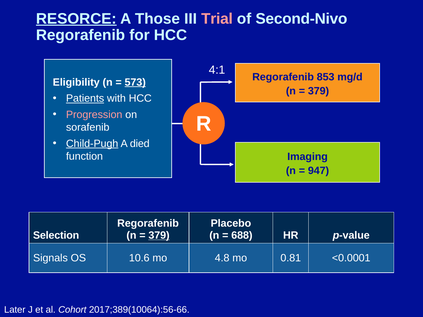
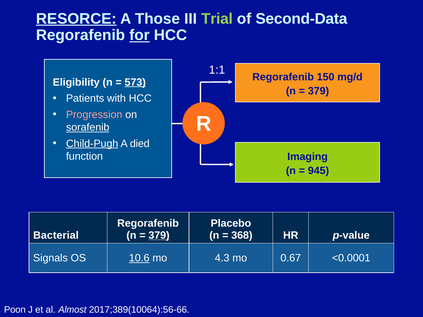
Trial colour: pink -> light green
Second-Nivo: Second-Nivo -> Second-Data
for underline: none -> present
4:1: 4:1 -> 1:1
853: 853 -> 150
Patients underline: present -> none
sorafenib underline: none -> present
947: 947 -> 945
Selection: Selection -> Bacterial
688: 688 -> 368
10.6 underline: none -> present
4.8: 4.8 -> 4.3
0.81: 0.81 -> 0.67
Later: Later -> Poon
Cohort: Cohort -> Almost
